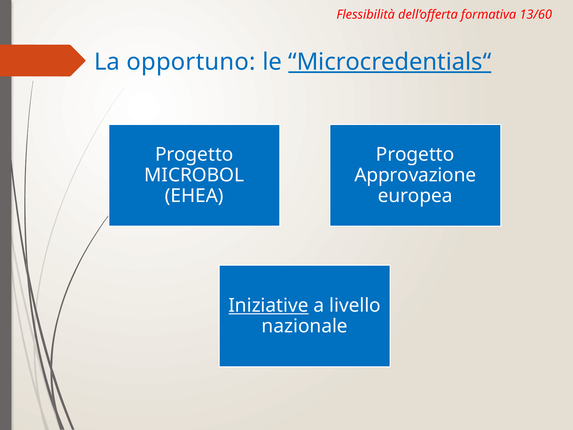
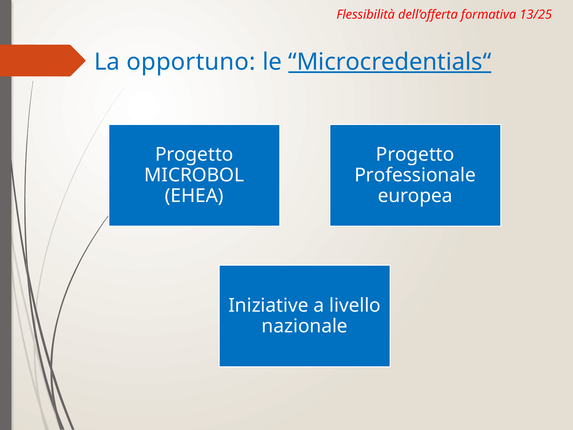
13/60: 13/60 -> 13/25
Approvazione: Approvazione -> Professionale
Iniziative underline: present -> none
